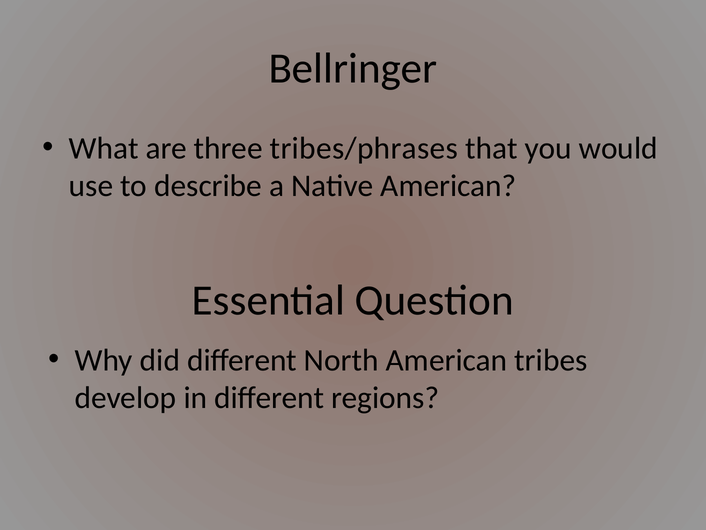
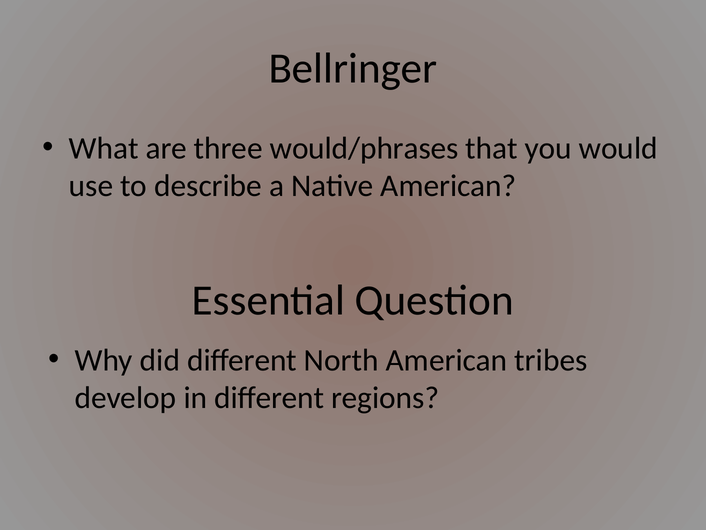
tribes/phrases: tribes/phrases -> would/phrases
